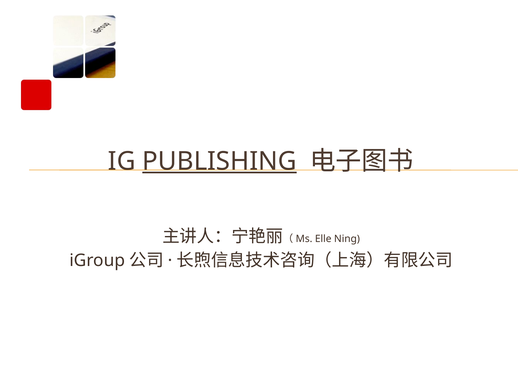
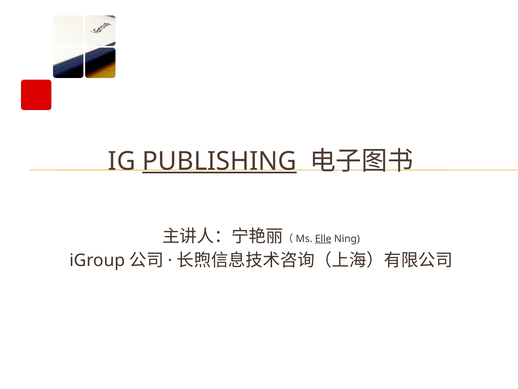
Elle underline: none -> present
